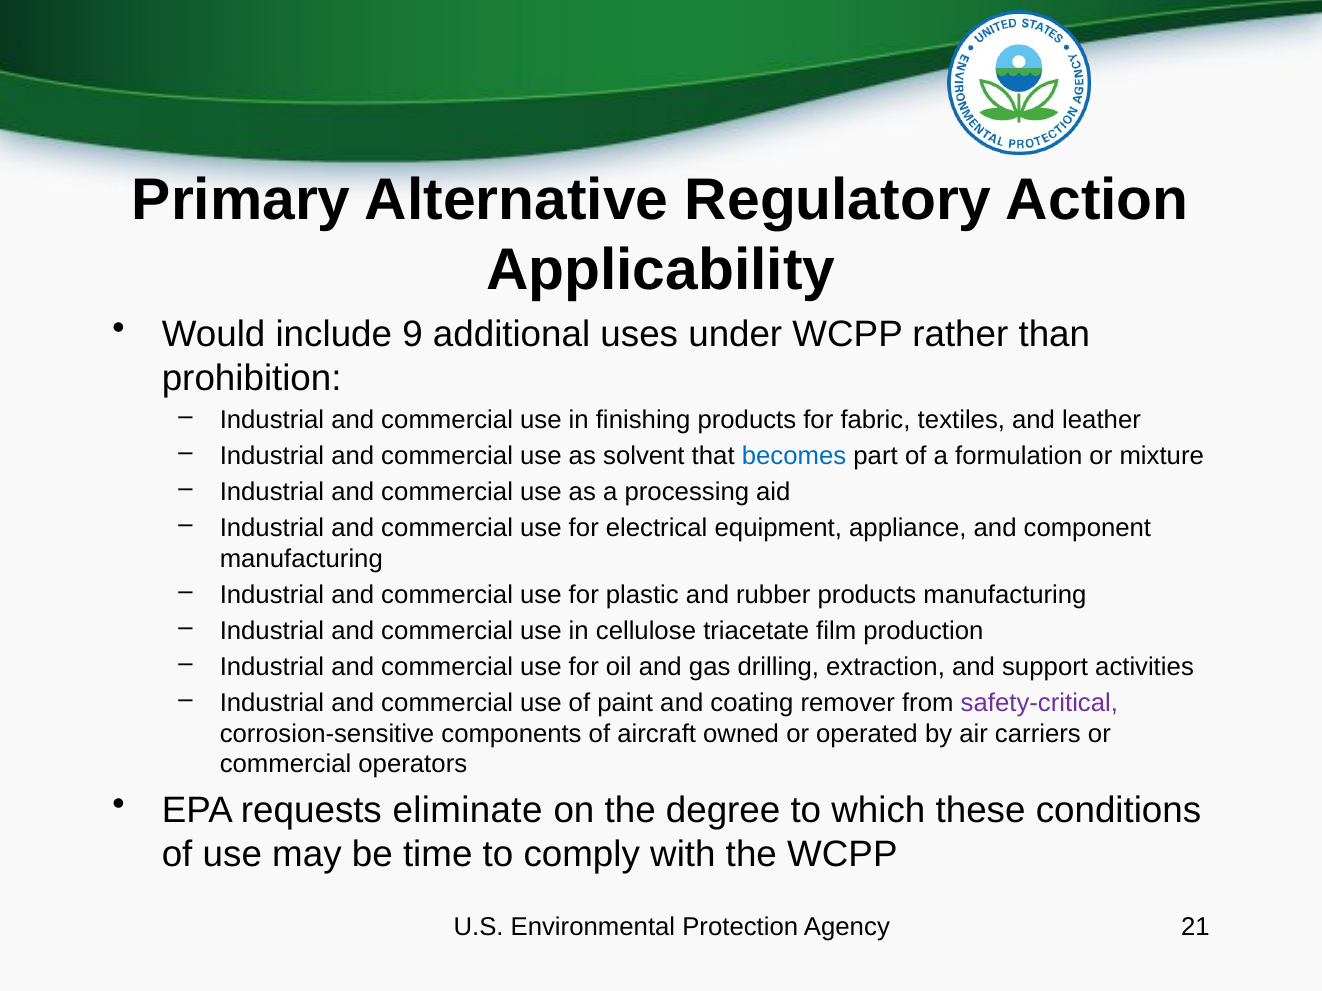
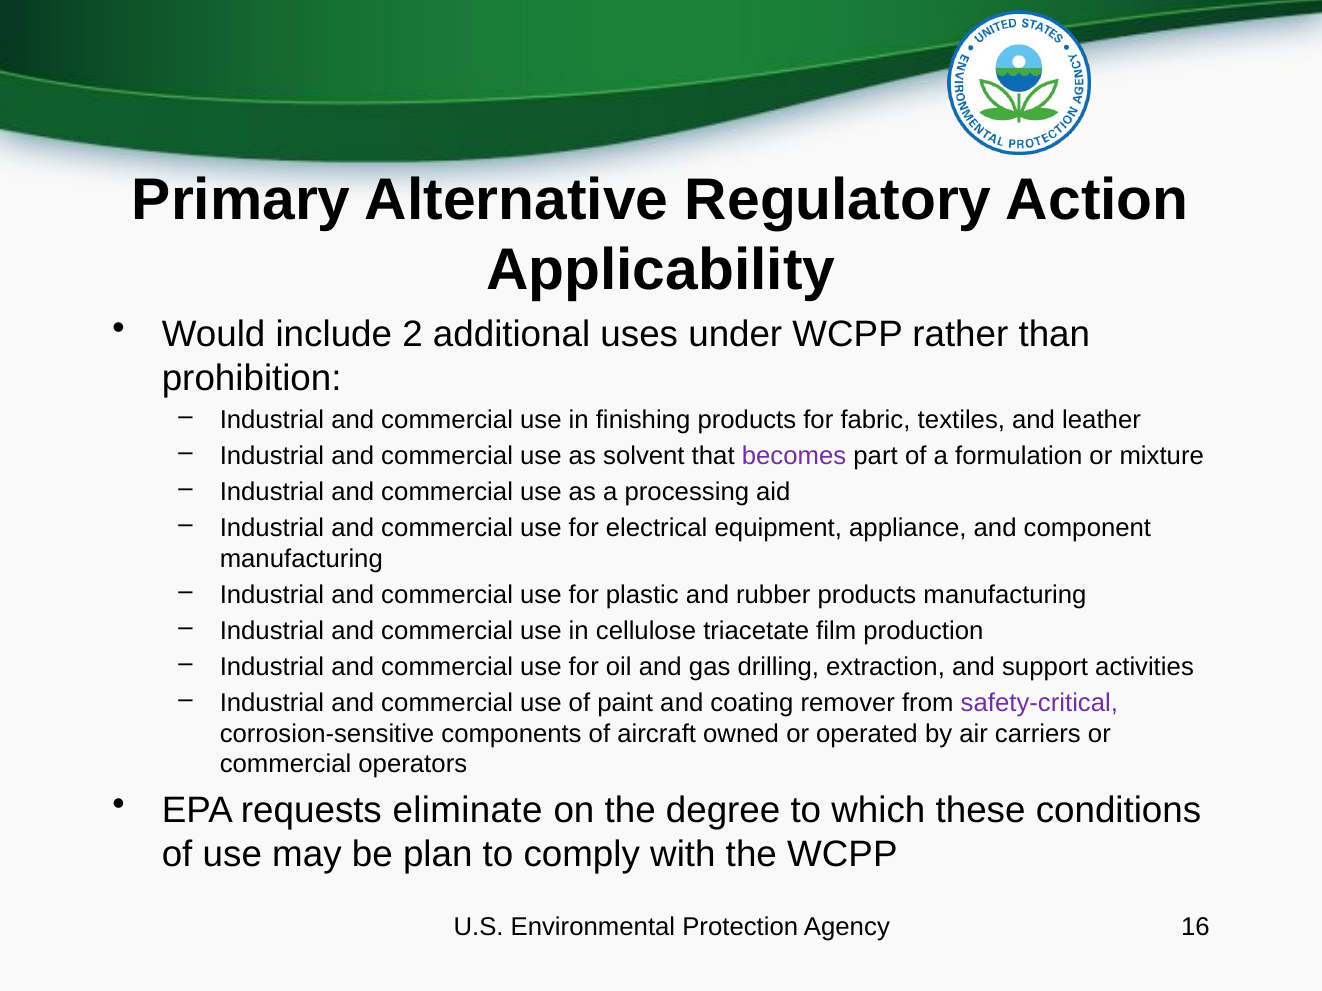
9: 9 -> 2
becomes colour: blue -> purple
time: time -> plan
21: 21 -> 16
